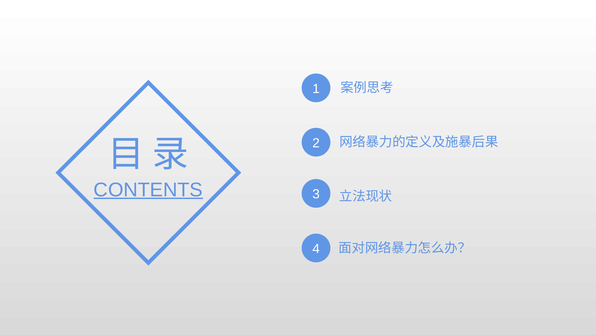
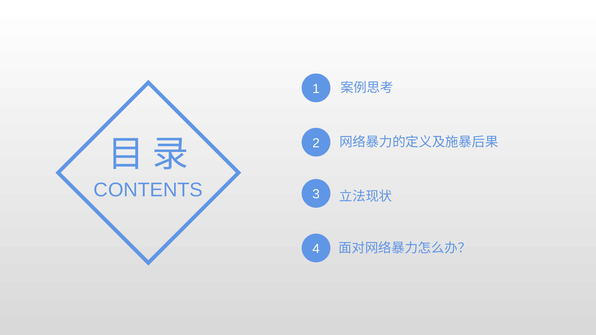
CONTENTS underline: present -> none
